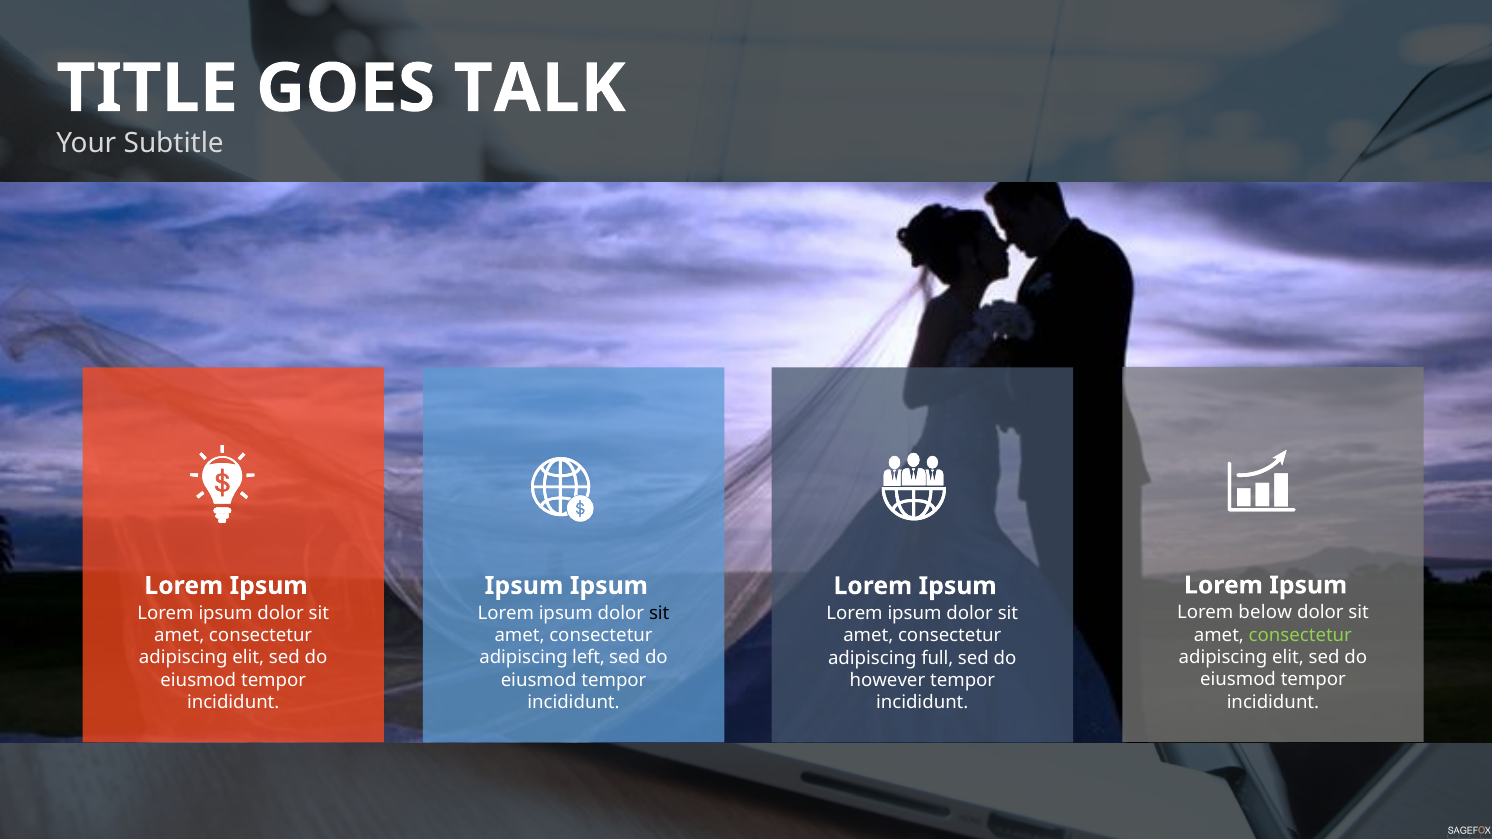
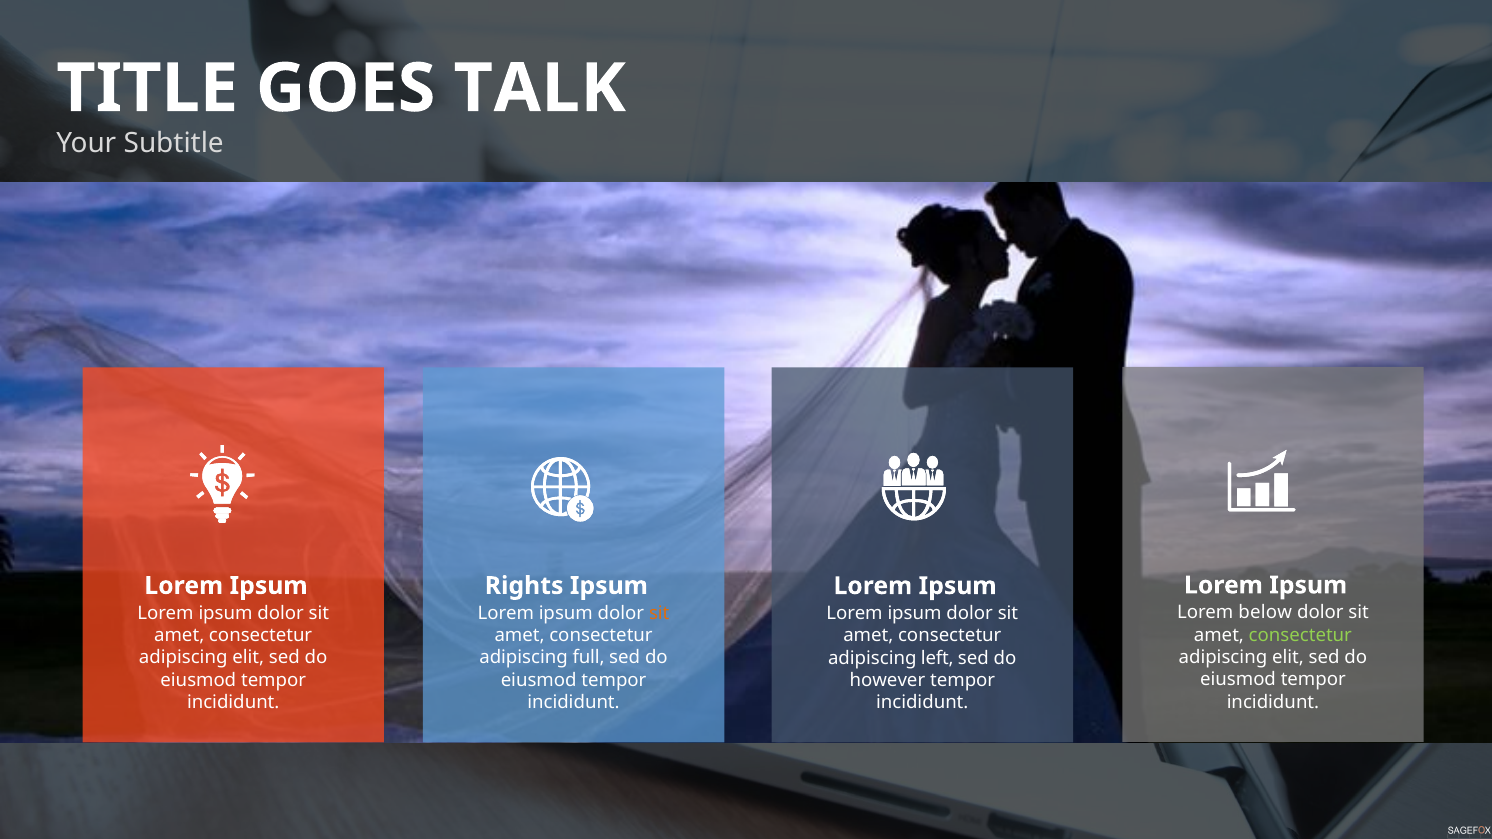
Ipsum at (524, 586): Ipsum -> Rights
sit at (659, 613) colour: black -> orange
left: left -> full
full: full -> left
